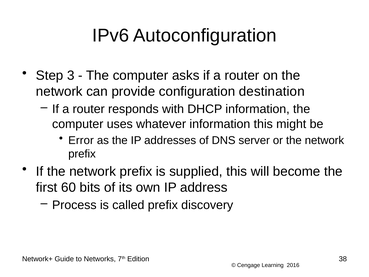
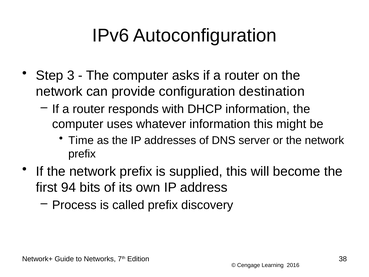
Error: Error -> Time
60: 60 -> 94
